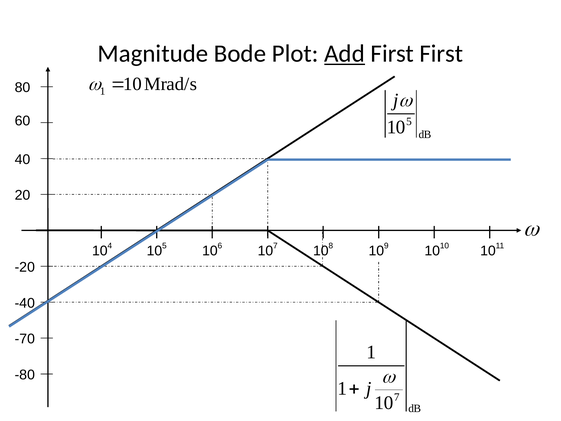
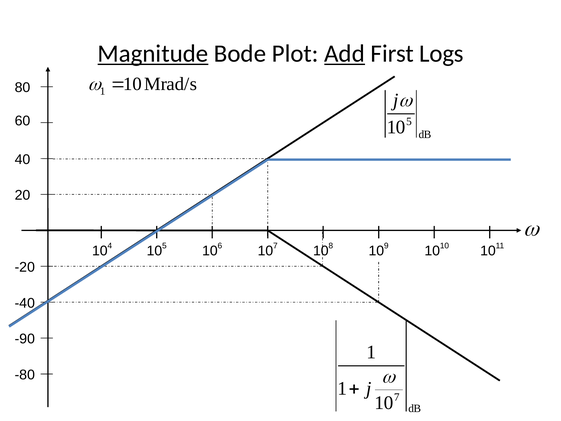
Magnitude underline: none -> present
First First: First -> Logs
-70: -70 -> -90
